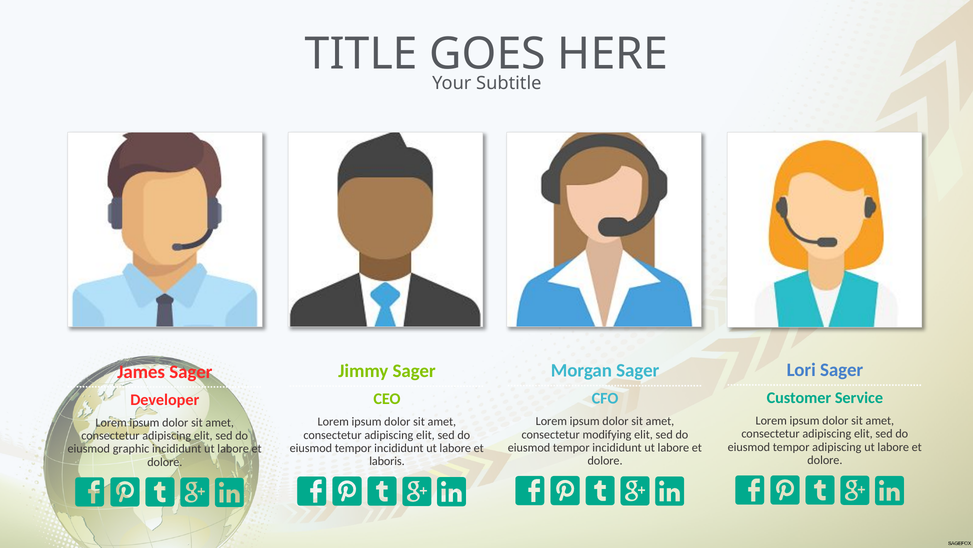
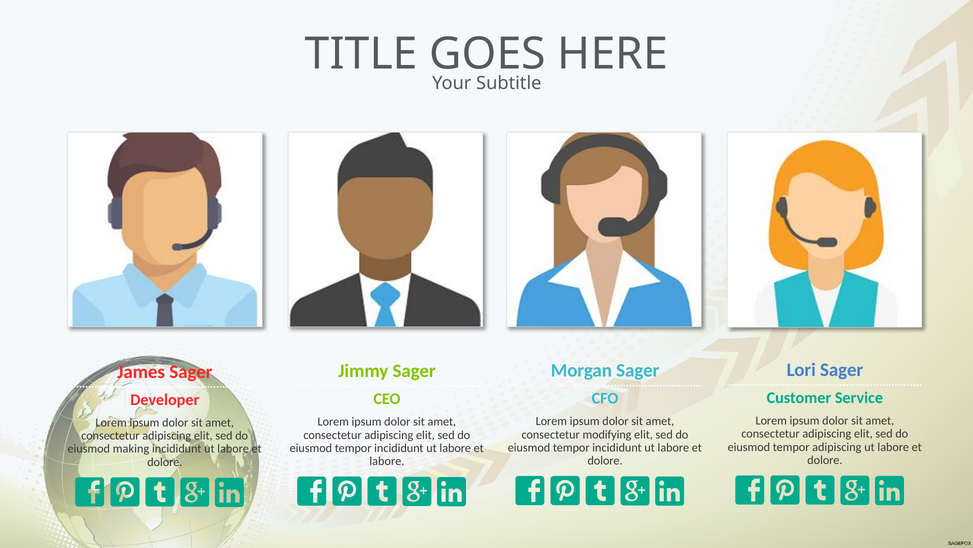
graphic: graphic -> making
laboris at (387, 461): laboris -> labore
